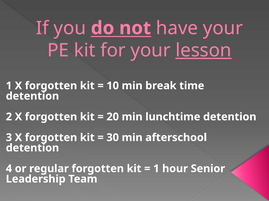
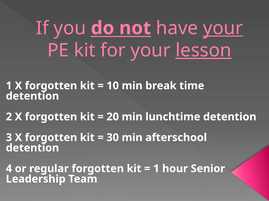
your at (223, 28) underline: none -> present
